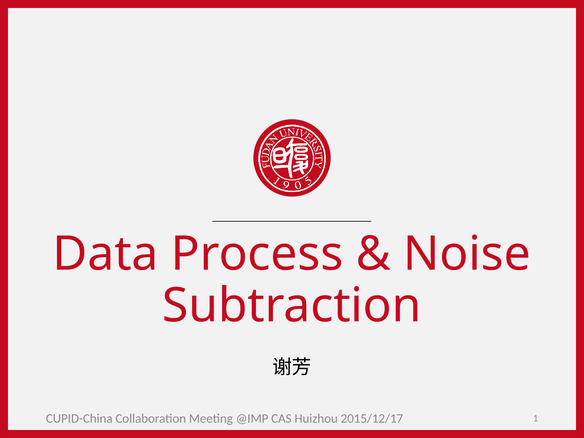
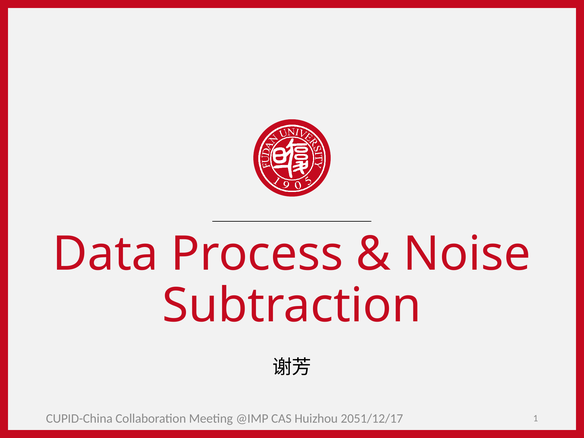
2015/12/17: 2015/12/17 -> 2051/12/17
